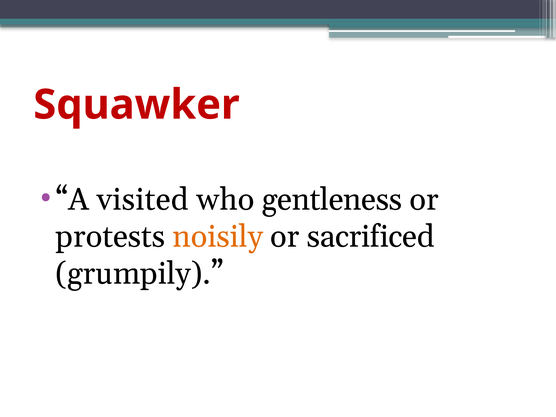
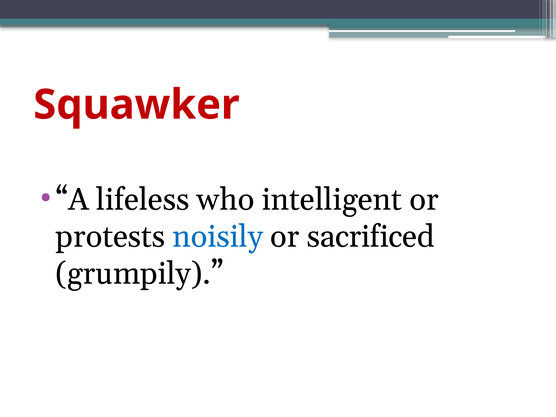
visited: visited -> lifeless
gentleness: gentleness -> intelligent
noisily colour: orange -> blue
